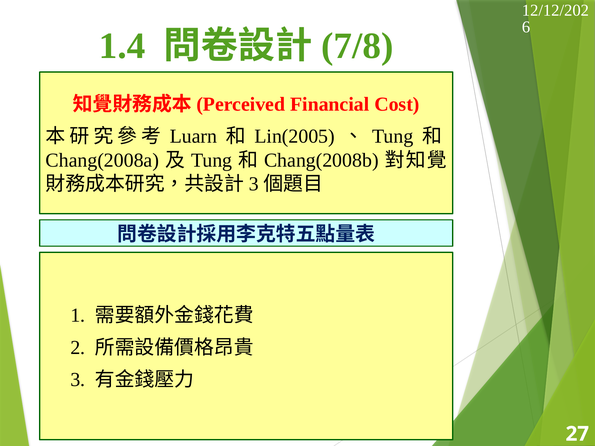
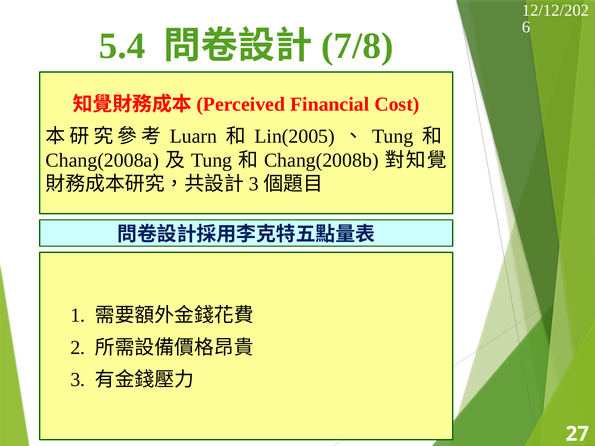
1.4: 1.4 -> 5.4
